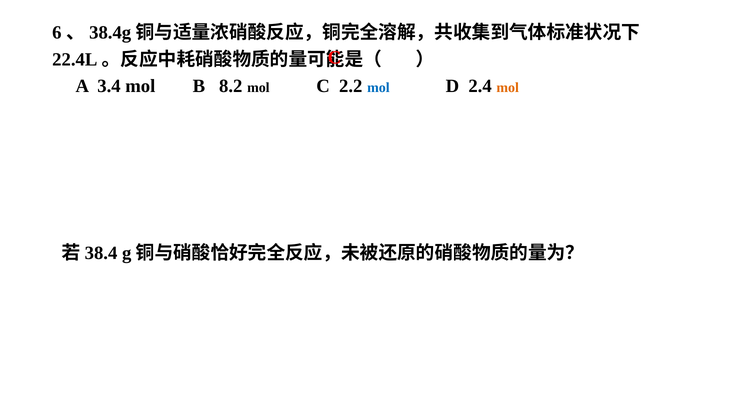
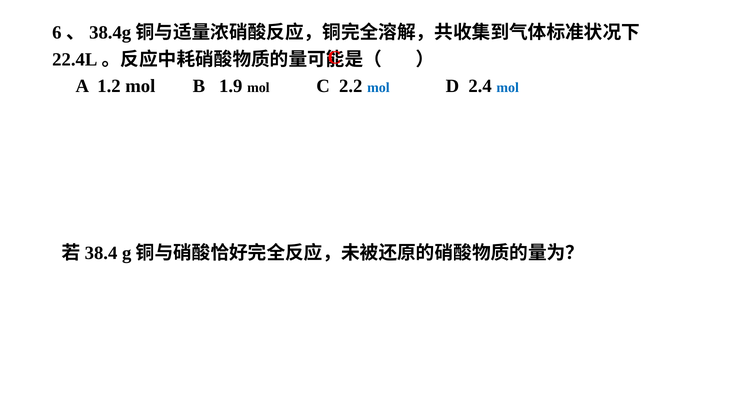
3.4: 3.4 -> 1.2
8.2: 8.2 -> 1.9
mol at (508, 88) colour: orange -> blue
